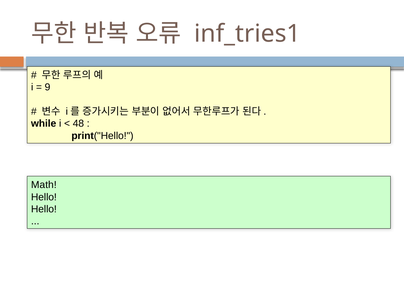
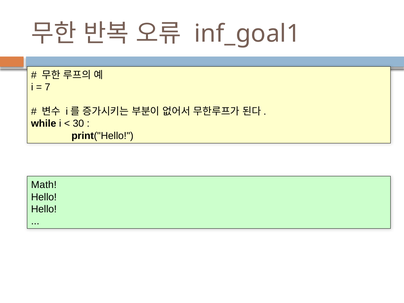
inf_tries1: inf_tries1 -> inf_goal1
9: 9 -> 7
48: 48 -> 30
